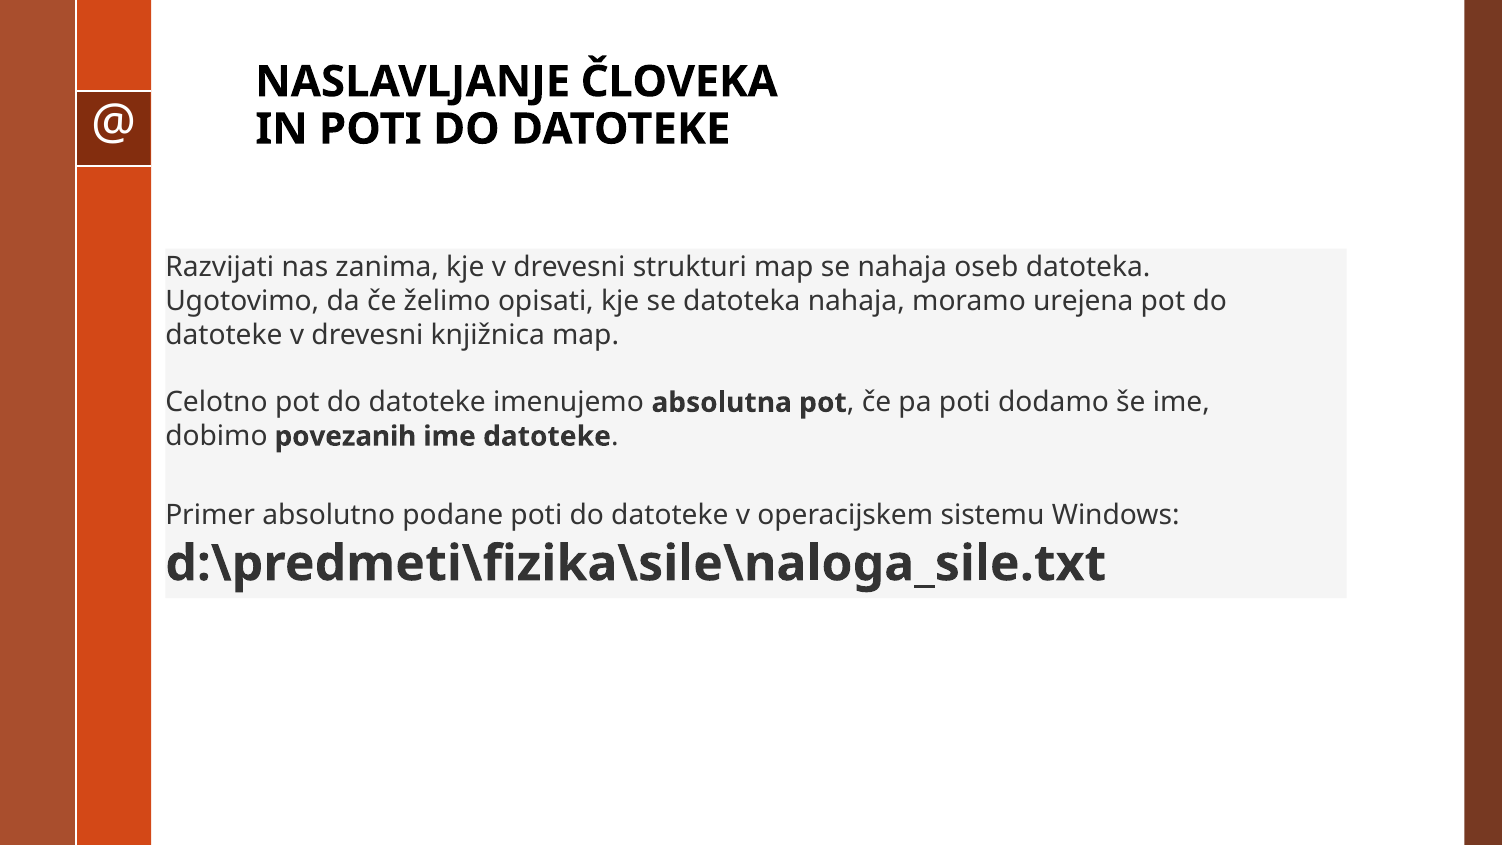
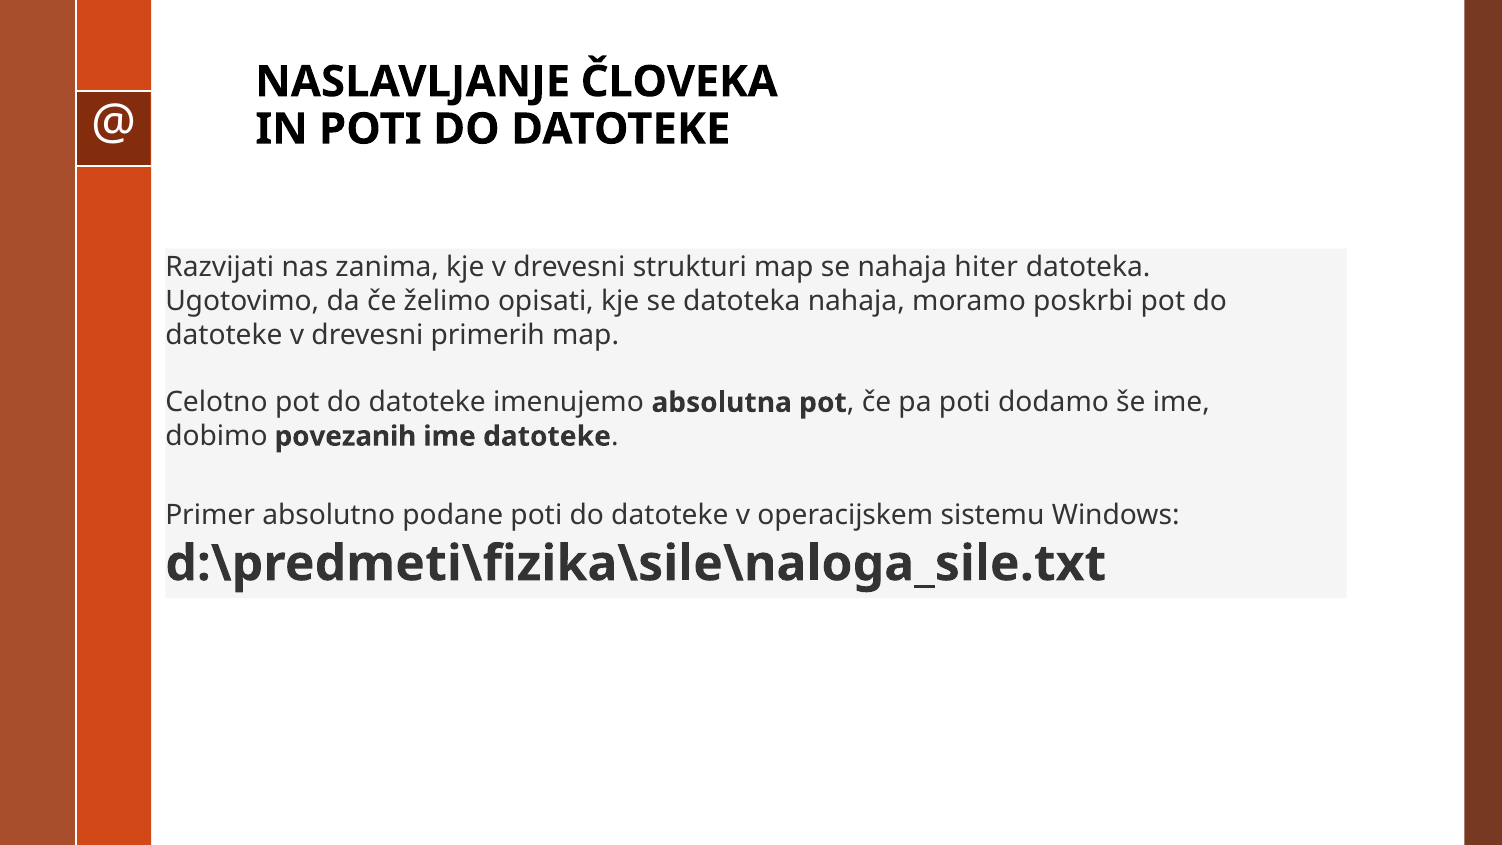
oseb: oseb -> hiter
urejena: urejena -> poskrbi
knjižnica: knjižnica -> primerih
